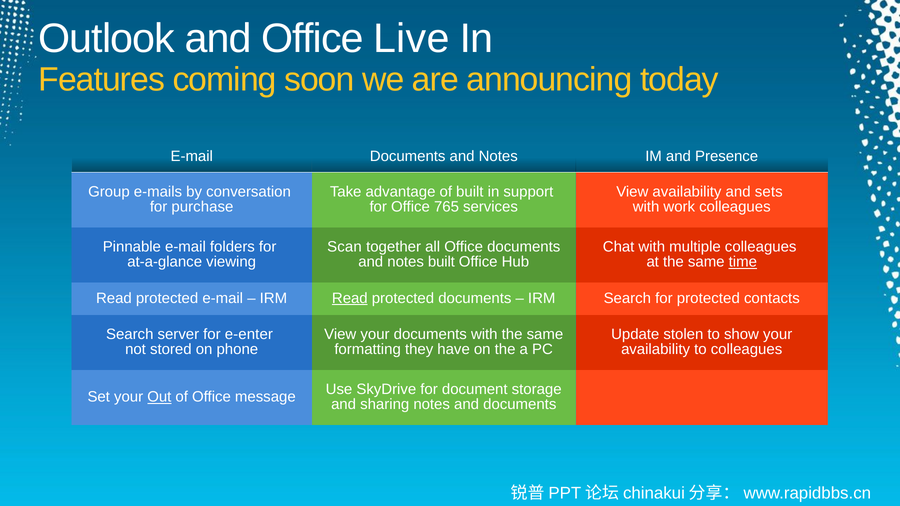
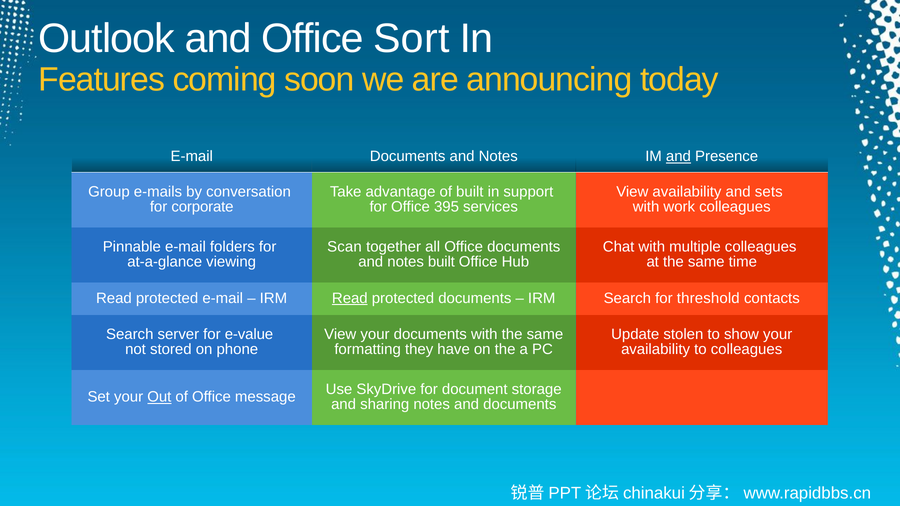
Live: Live -> Sort
and at (678, 157) underline: none -> present
purchase: purchase -> corporate
765: 765 -> 395
time underline: present -> none
for protected: protected -> threshold
e-enter: e-enter -> e-value
